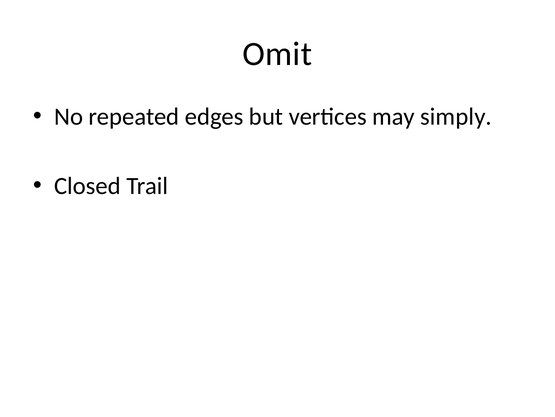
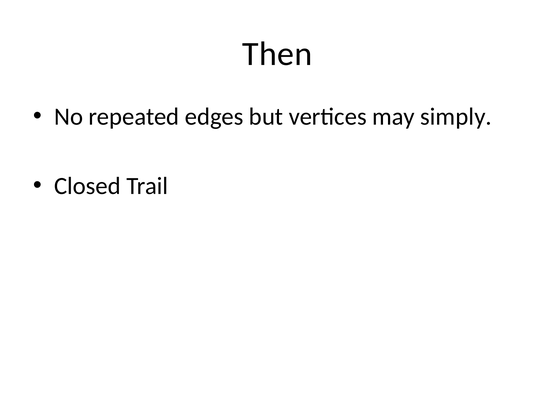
Omit: Omit -> Then
